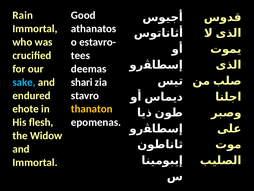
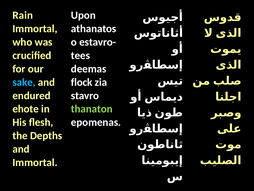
Good: Good -> Upon
shari: shari -> flock
thanaton colour: yellow -> light green
Widow: Widow -> Depths
